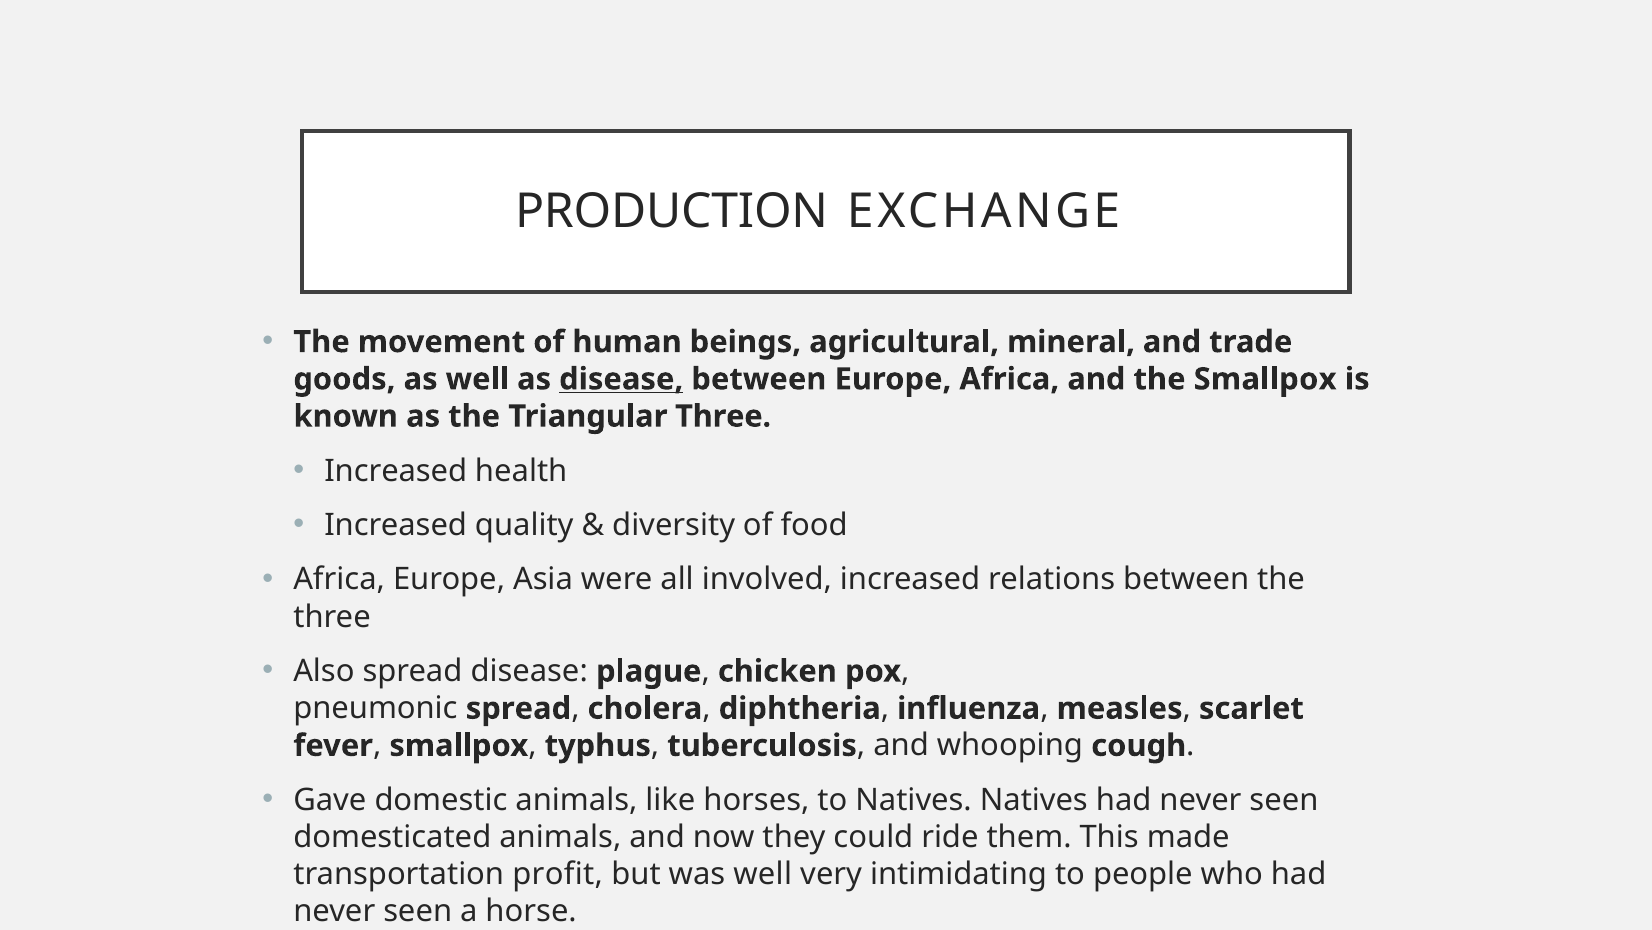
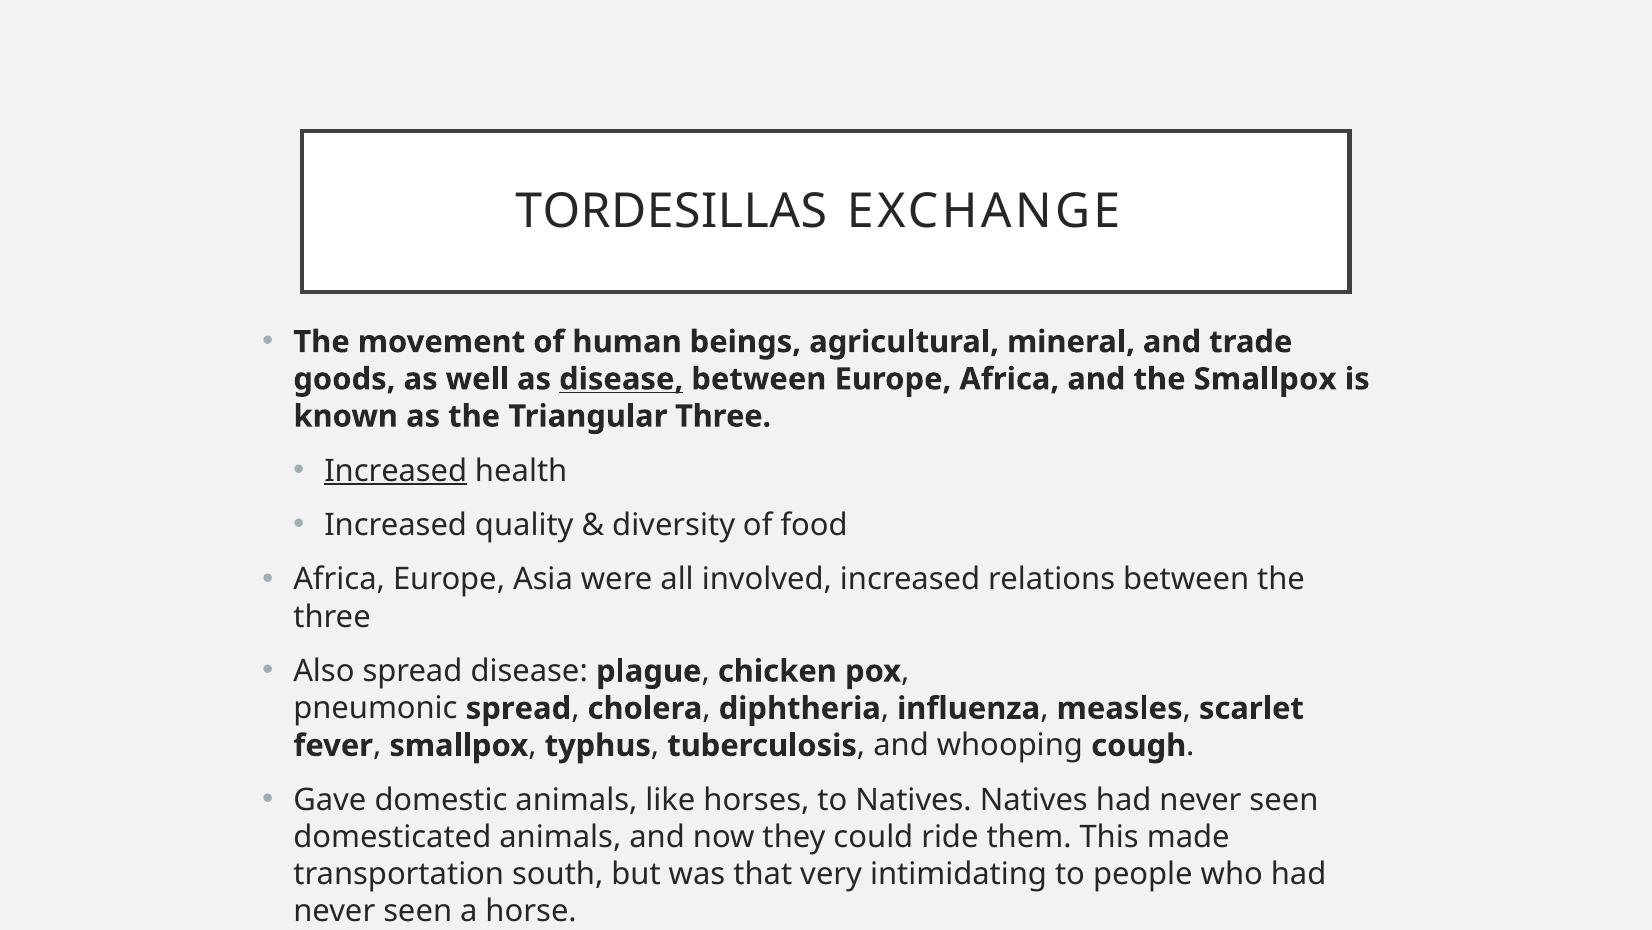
PRODUCTION: PRODUCTION -> TORDESILLAS
Increased at (396, 470) underline: none -> present
profit: profit -> south
was well: well -> that
